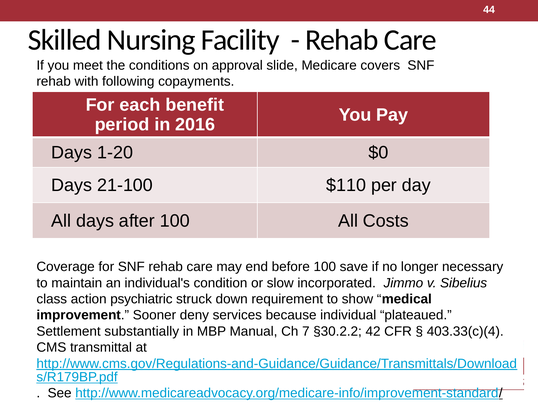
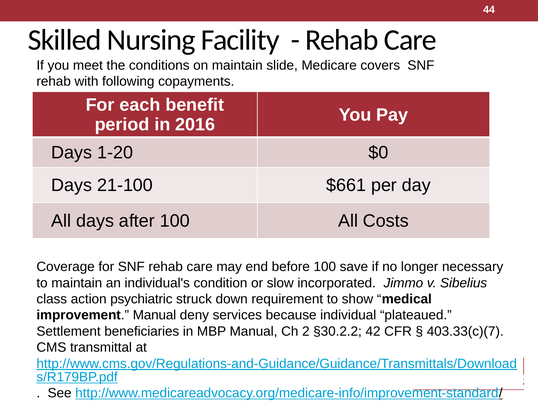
on approval: approval -> maintain
$110: $110 -> $661
improvement Sooner: Sooner -> Manual
substantially: substantially -> beneficiaries
7: 7 -> 2
403.33(c)(4: 403.33(c)(4 -> 403.33(c)(7
